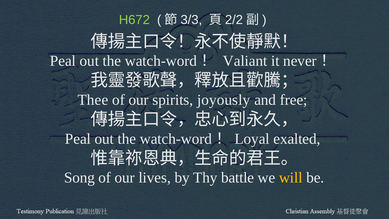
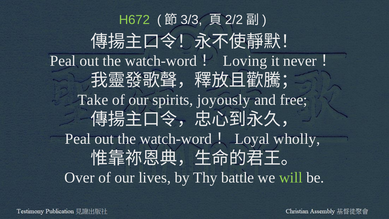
Valiant: Valiant -> Loving
Thee: Thee -> Take
exalted: exalted -> wholly
Song: Song -> Over
will colour: yellow -> light green
